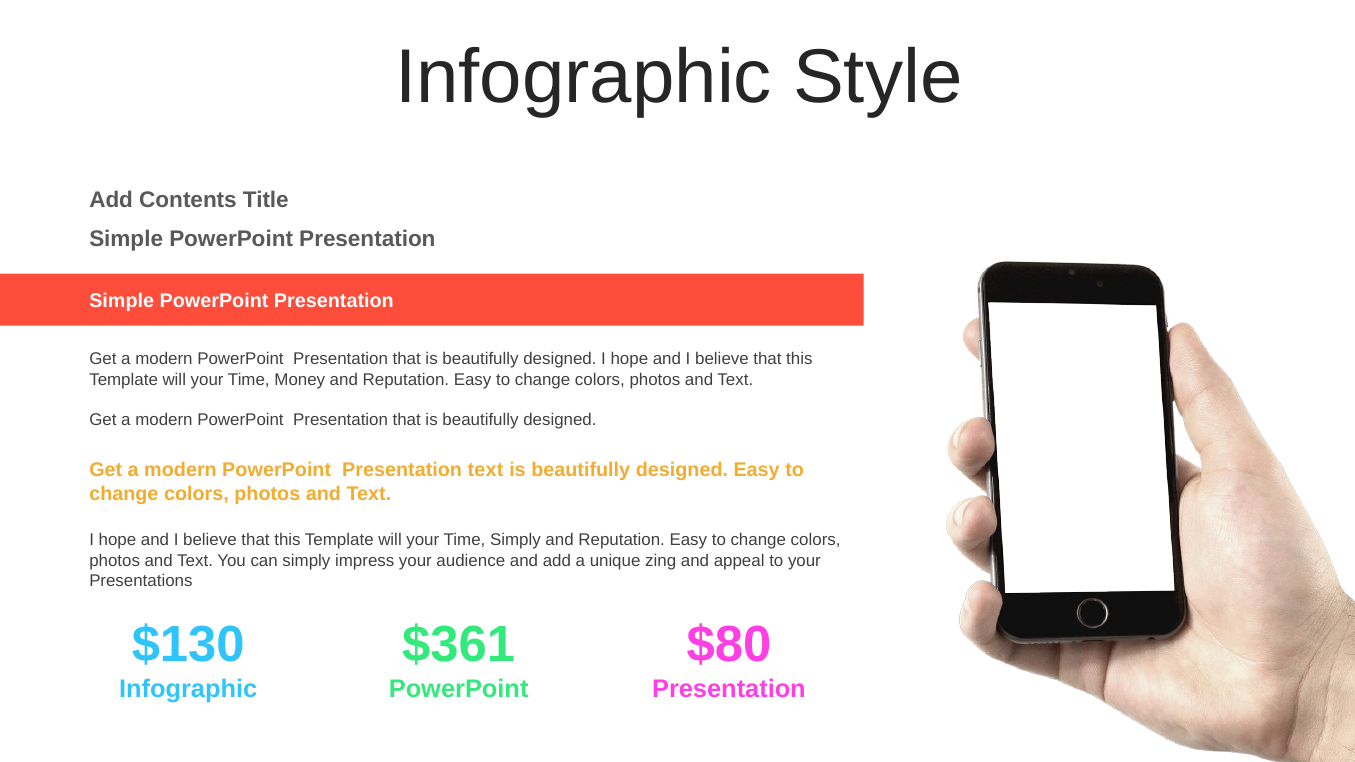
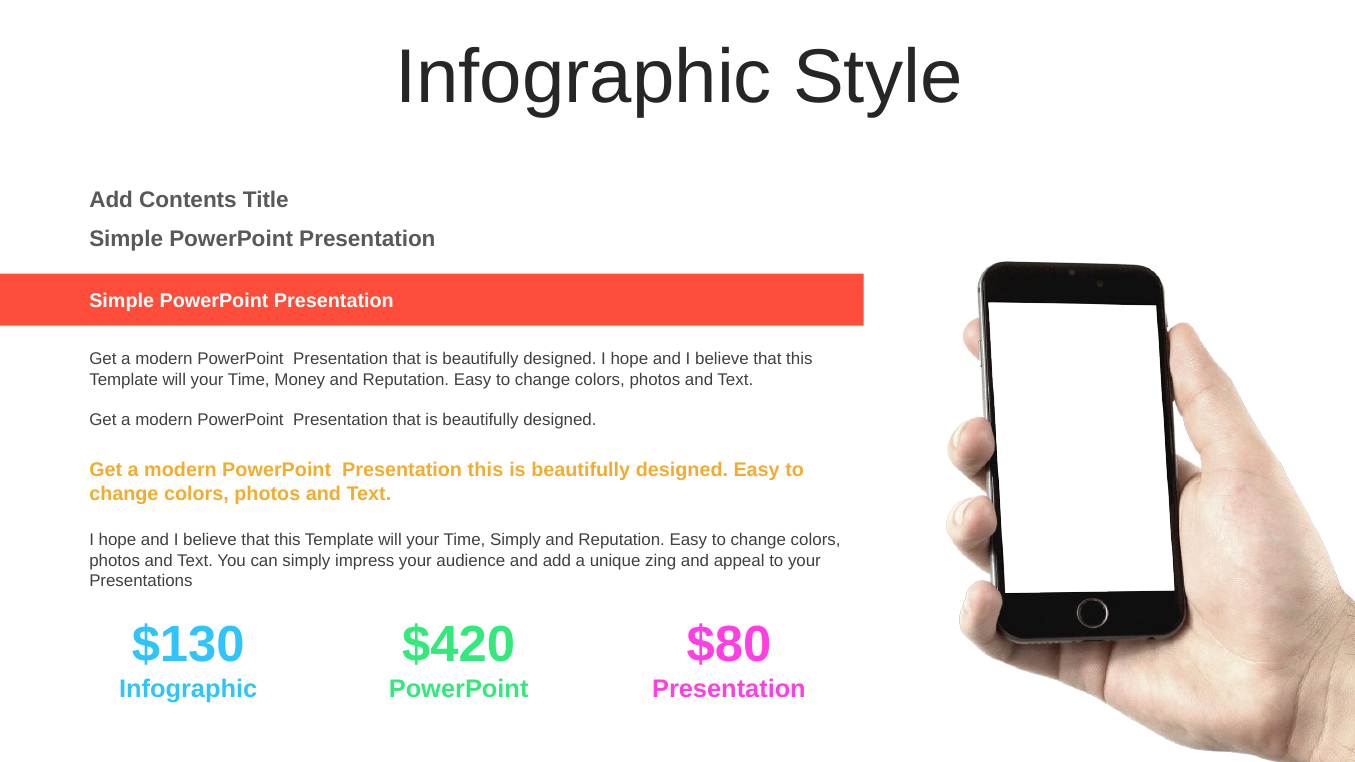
Presentation text: text -> this
$361: $361 -> $420
